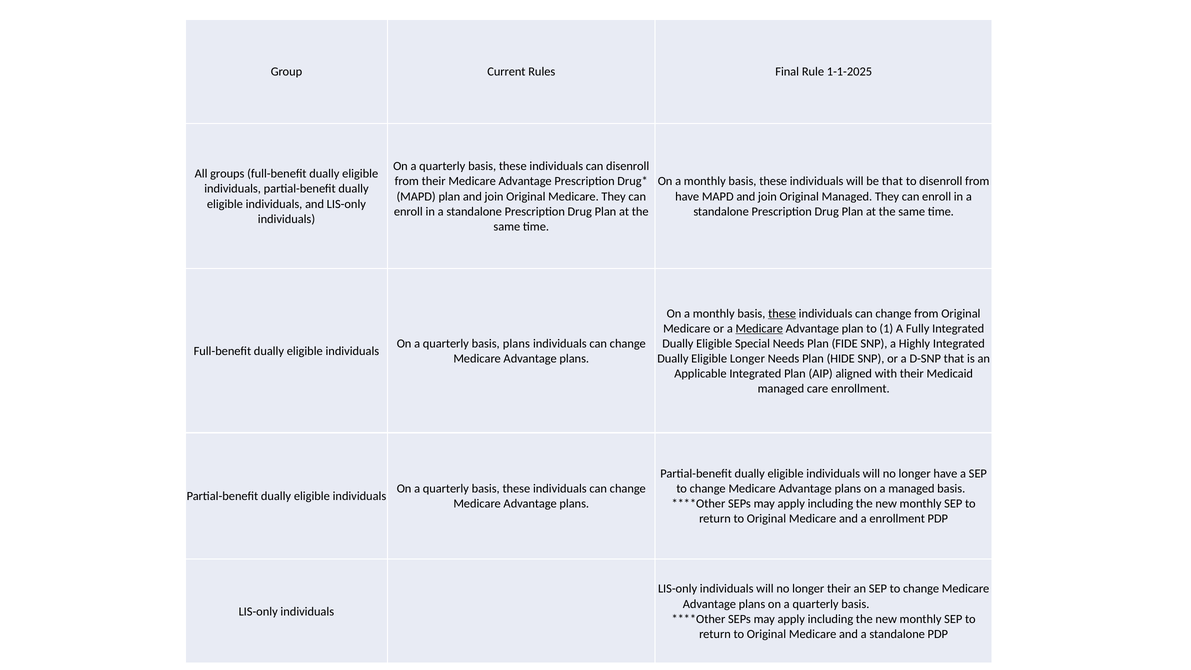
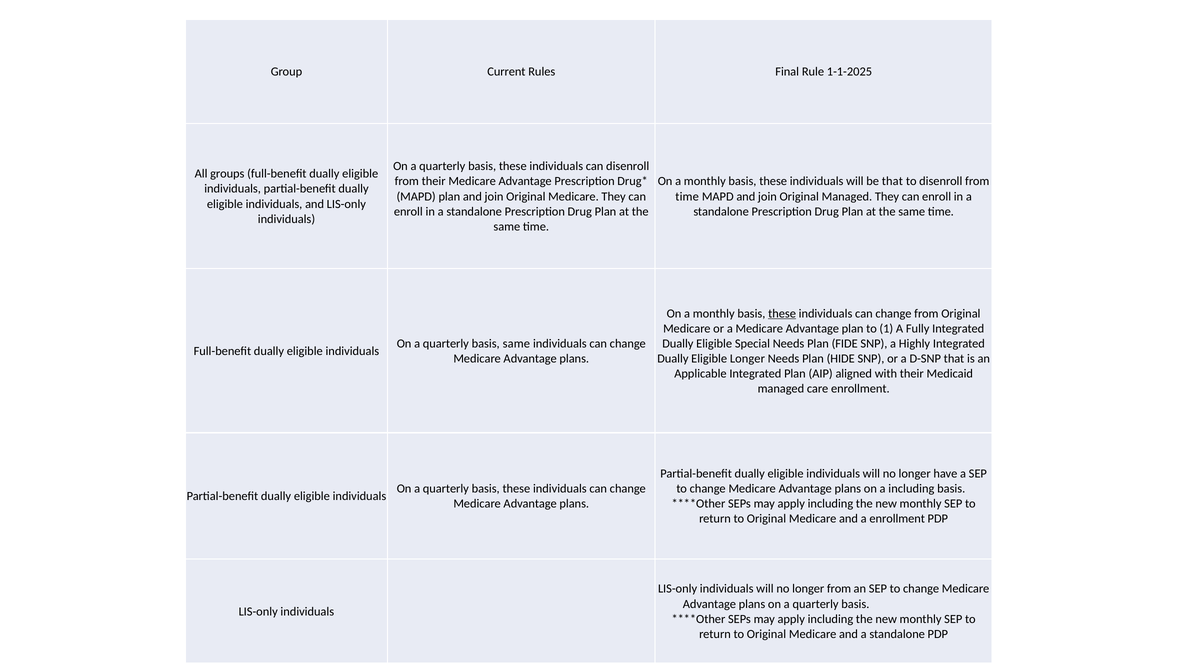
have at (687, 196): have -> time
Medicare at (759, 328) underline: present -> none
basis plans: plans -> same
a managed: managed -> including
longer their: their -> from
